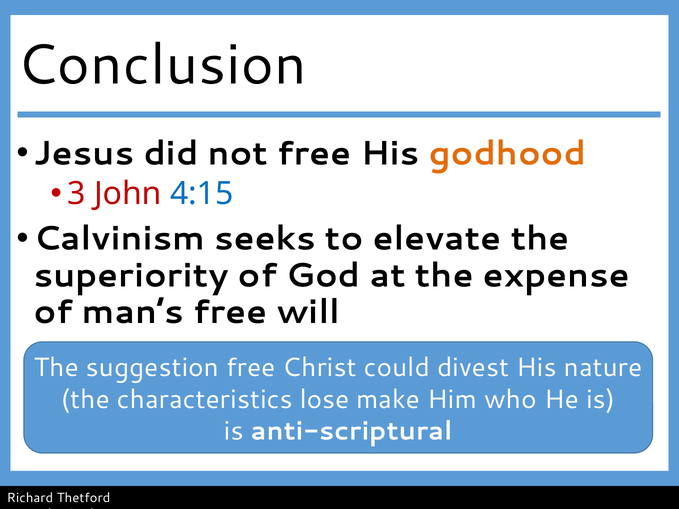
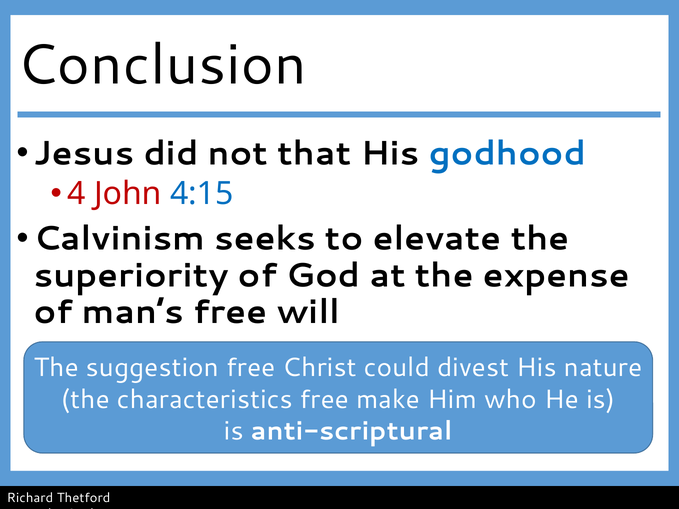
not free: free -> that
godhood colour: orange -> blue
3: 3 -> 4
characteristics lose: lose -> free
